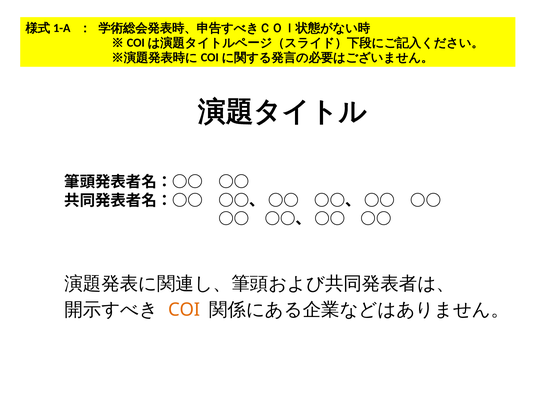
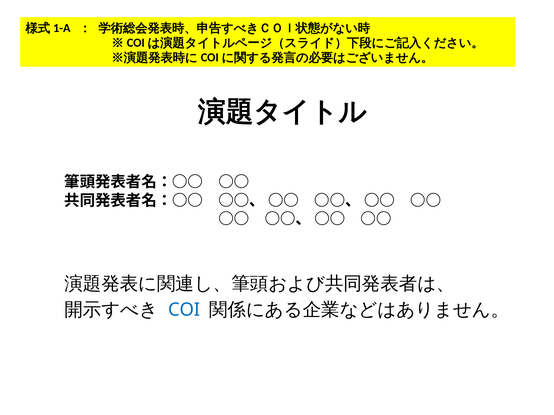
COI colour: orange -> blue
